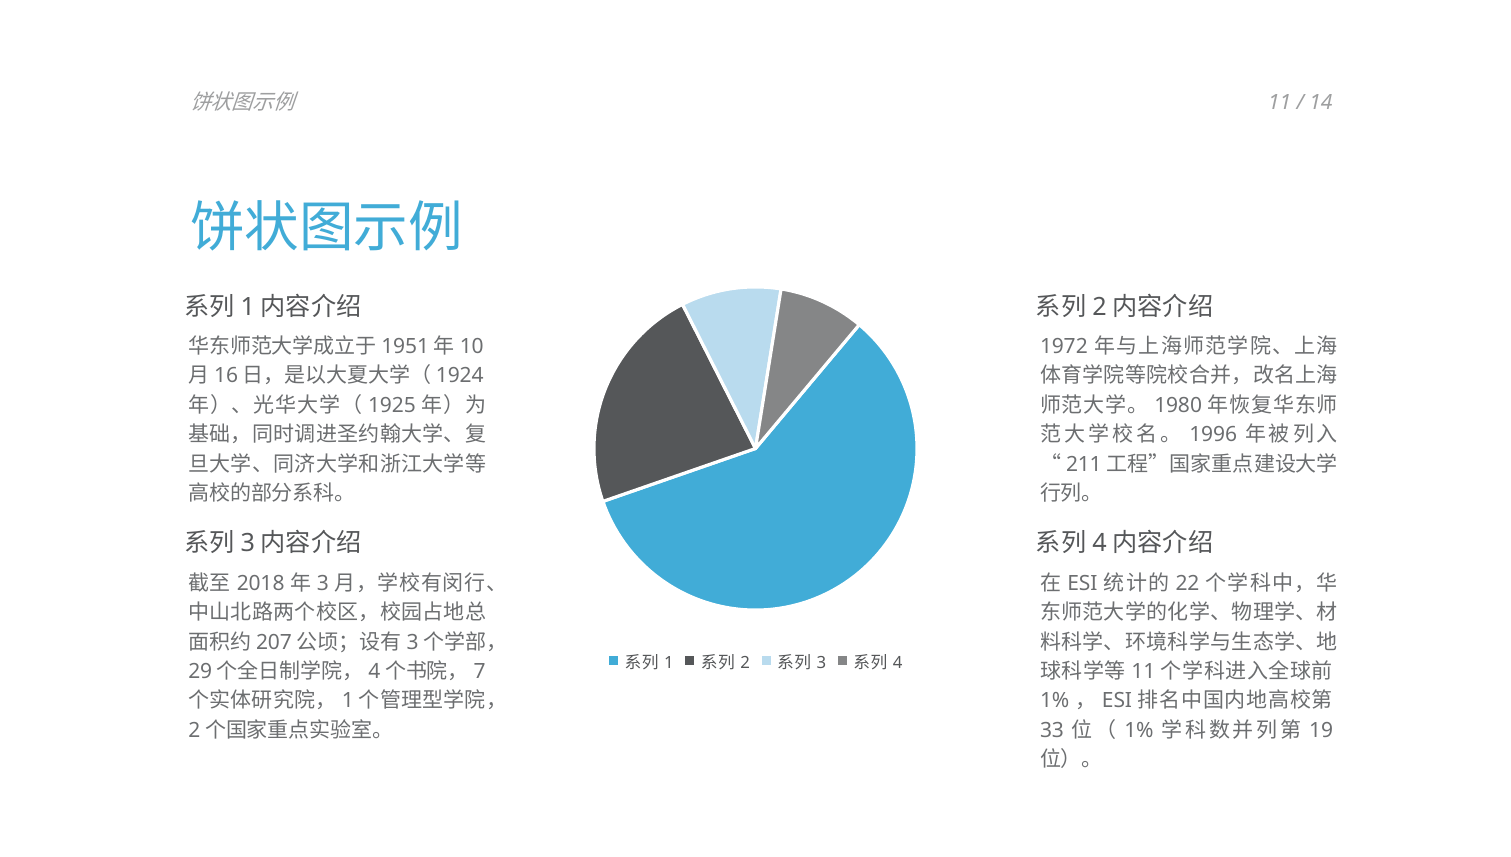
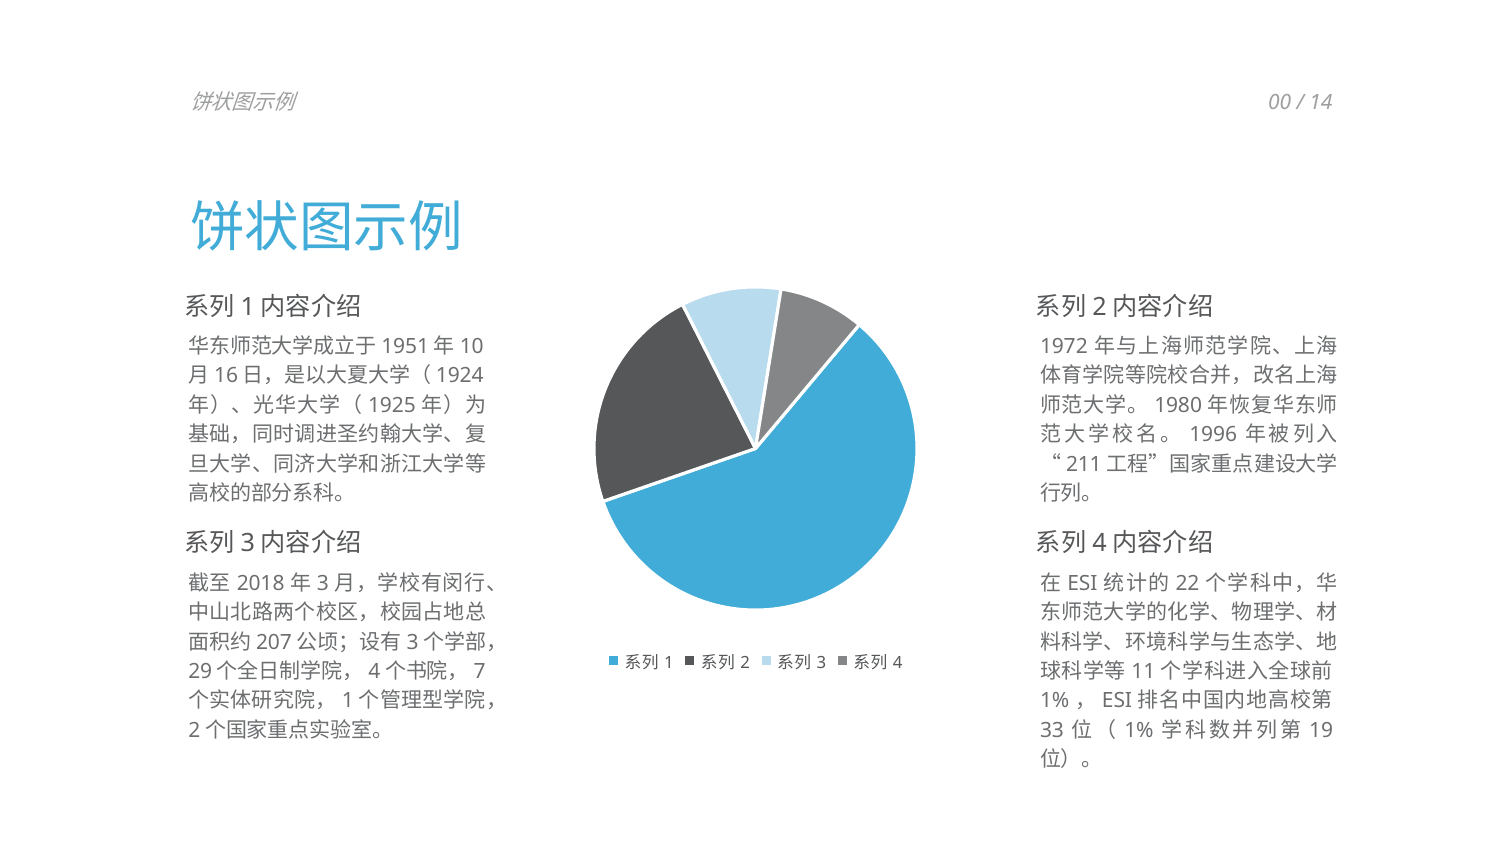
11 at (1280, 102): 11 -> 00
